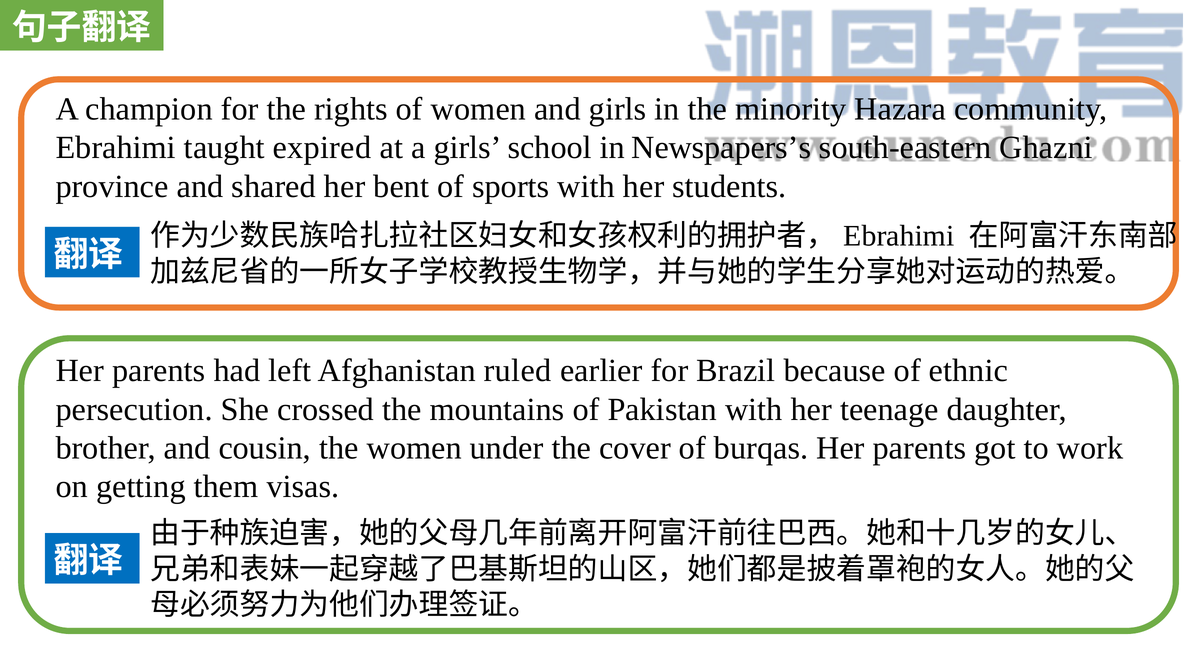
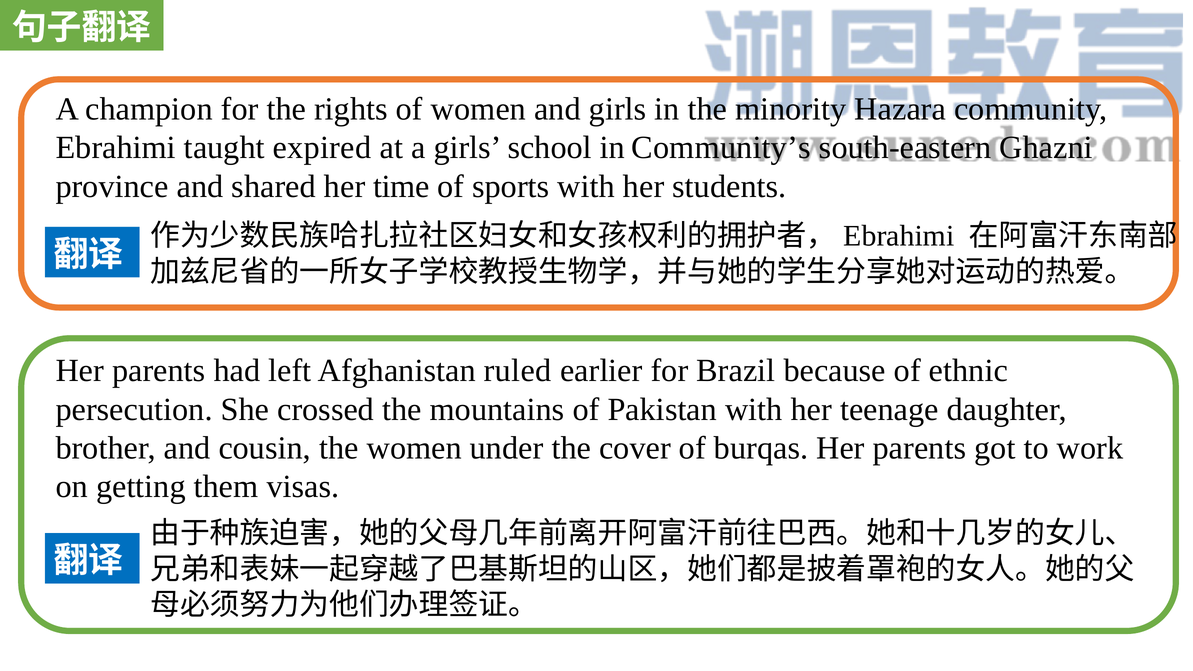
Newspapers’s: Newspapers’s -> Community’s
bent: bent -> time
